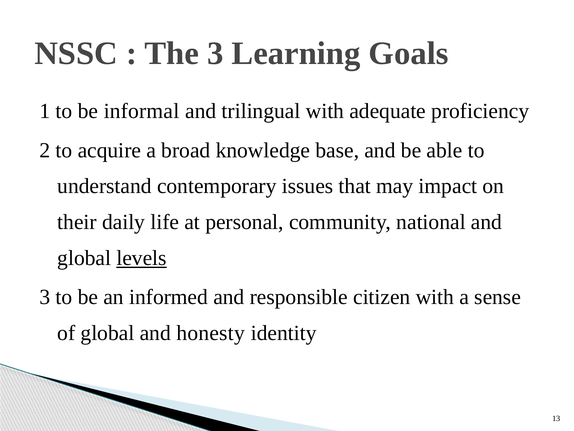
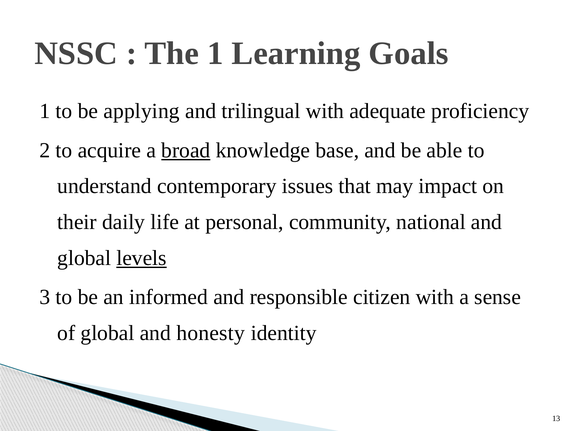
The 3: 3 -> 1
informal: informal -> applying
broad underline: none -> present
